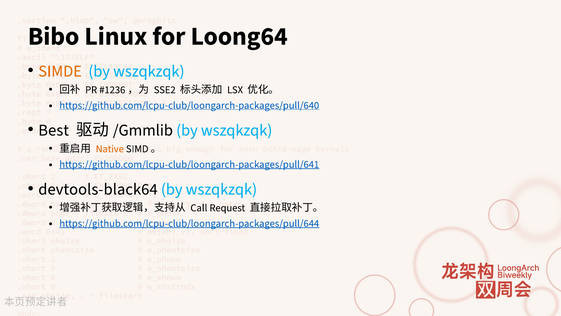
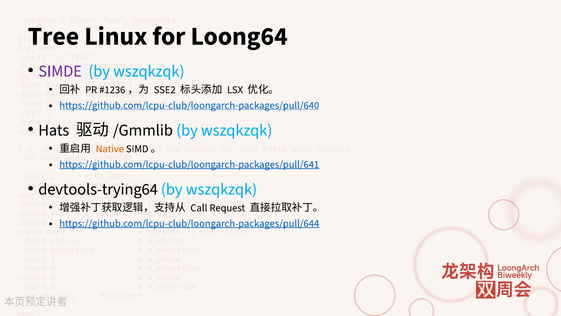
Bibo: Bibo -> Tree
SIMDE colour: orange -> purple
Best: Best -> Hats
devtools-black64: devtools-black64 -> devtools-trying64
